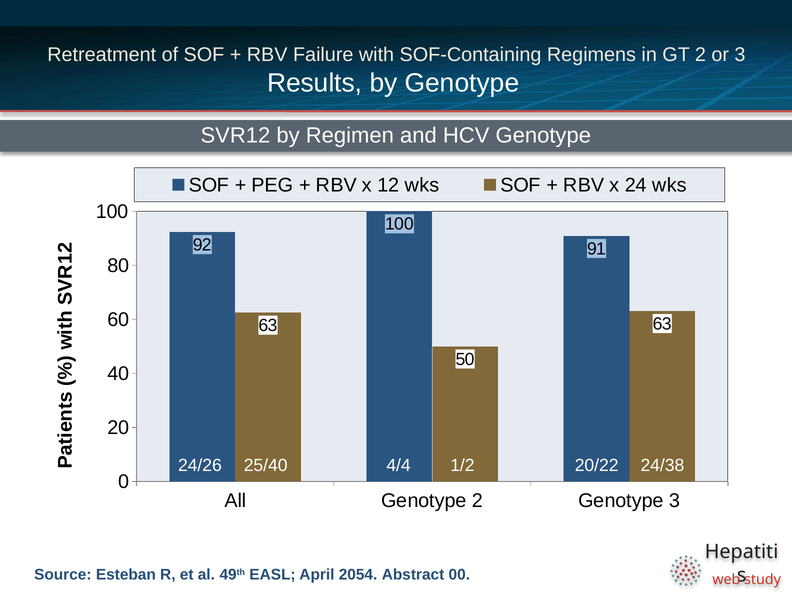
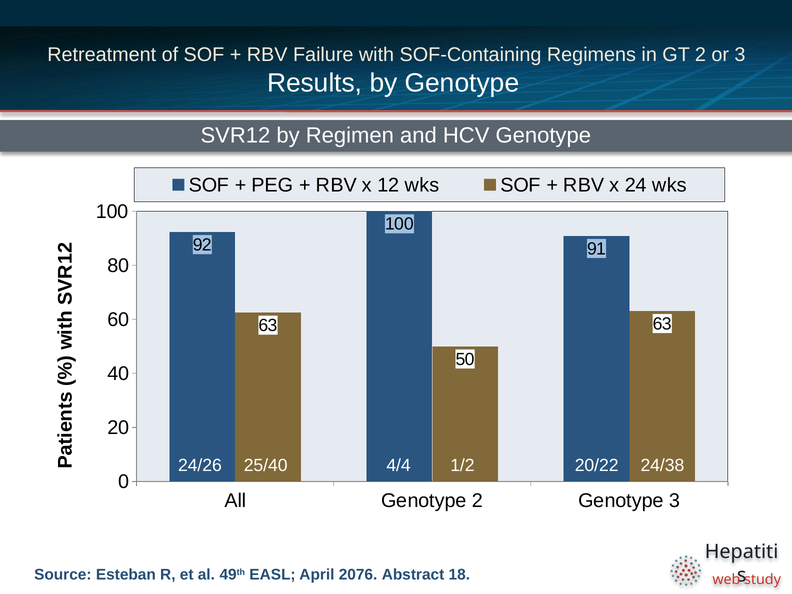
2054: 2054 -> 2076
00: 00 -> 18
